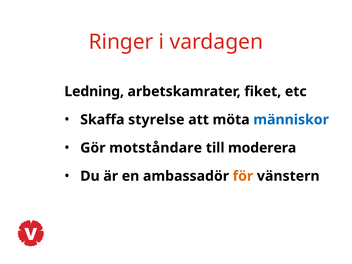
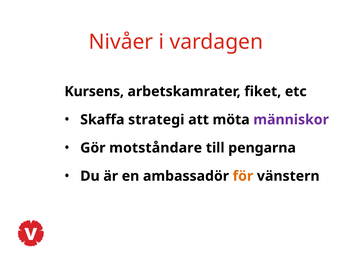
Ringer: Ringer -> Nivåer
Ledning: Ledning -> Kursens
styrelse: styrelse -> strategi
människor colour: blue -> purple
moderera: moderera -> pengarna
